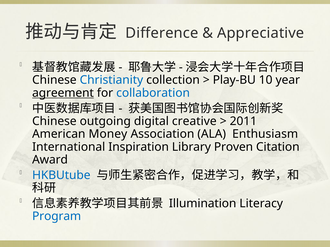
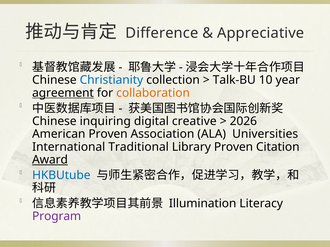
Play-BU: Play-BU -> Talk-BU
collaboration colour: blue -> orange
outgoing: outgoing -> inquiring
2011: 2011 -> 2026
American Money: Money -> Proven
Enthusiasm: Enthusiasm -> Universities
Inspiration: Inspiration -> Traditional
Award underline: none -> present
Program colour: blue -> purple
